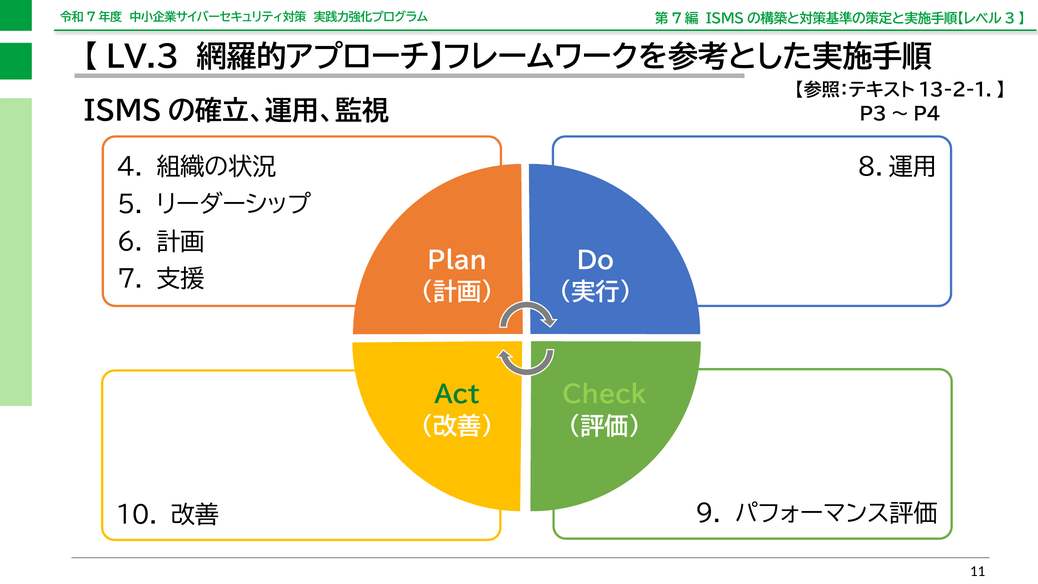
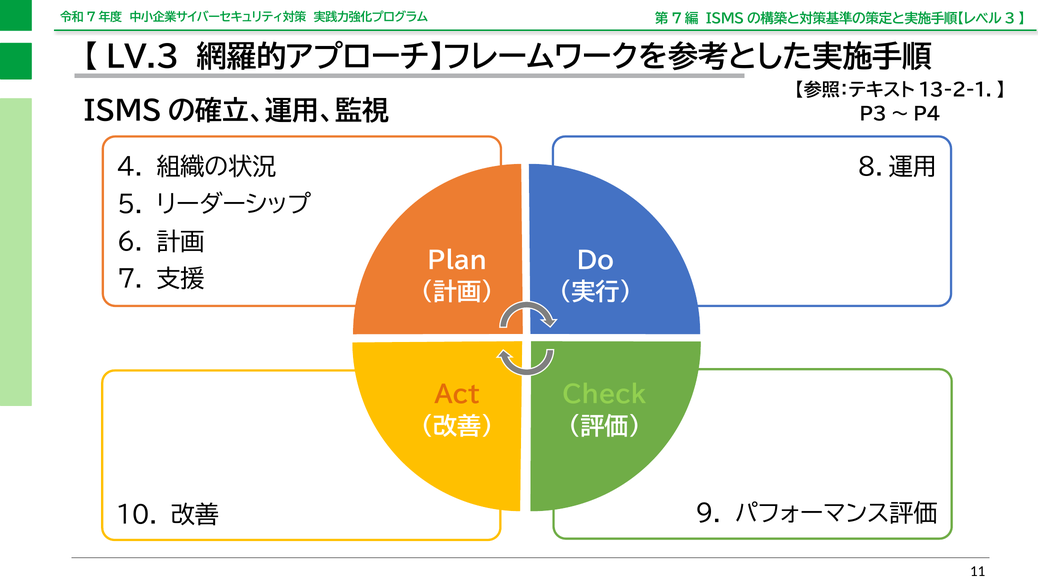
Act colour: green -> orange
